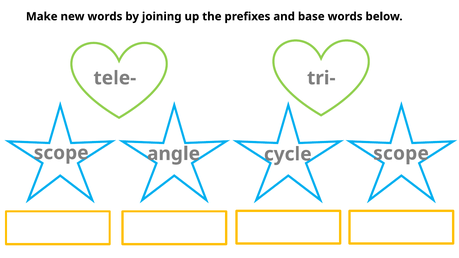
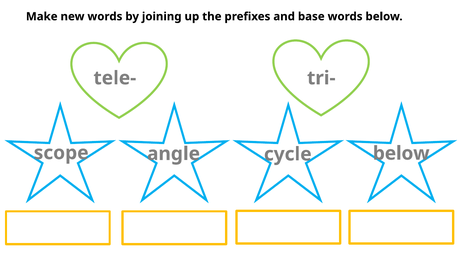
cycle scope: scope -> below
